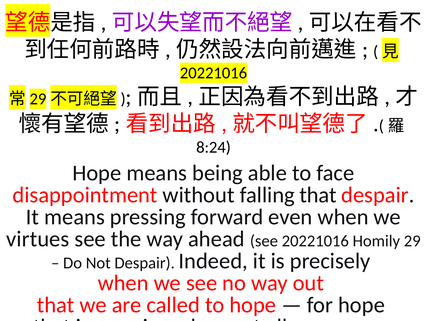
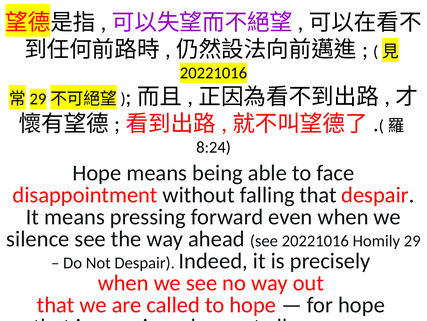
virtues: virtues -> silence
